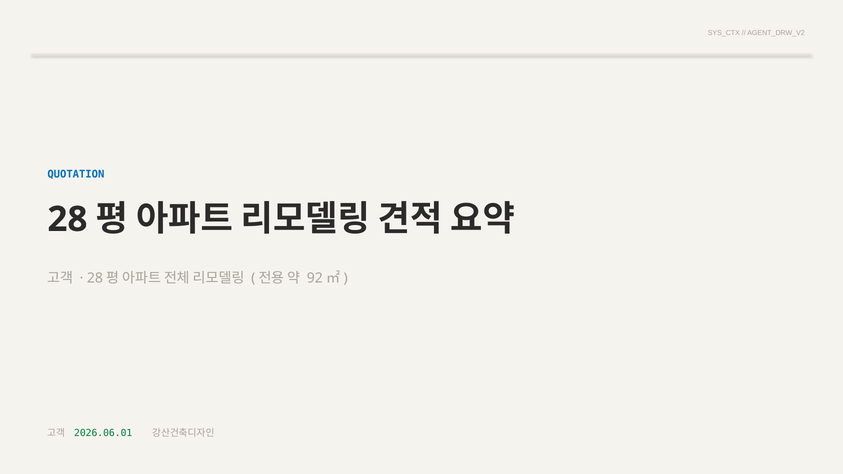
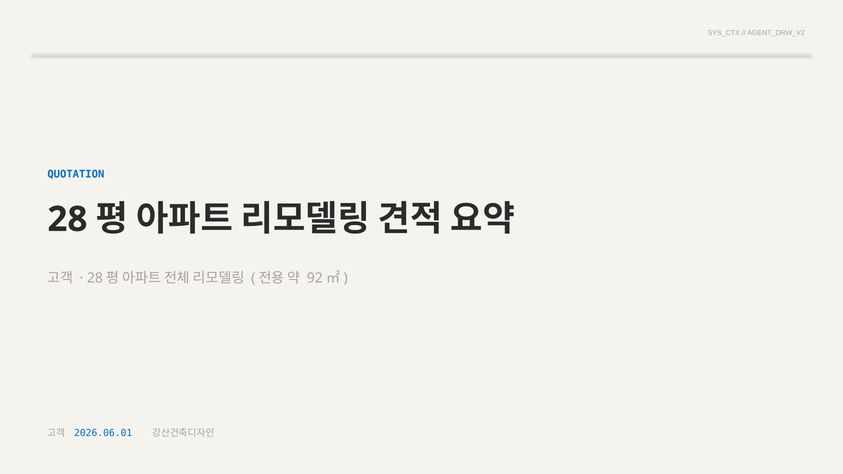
2026.06.01 colour: green -> blue
